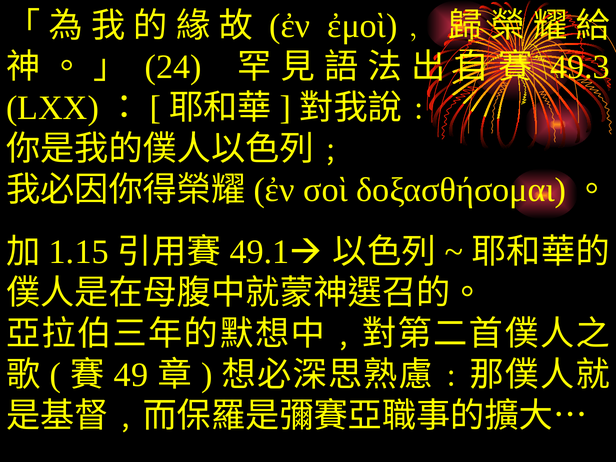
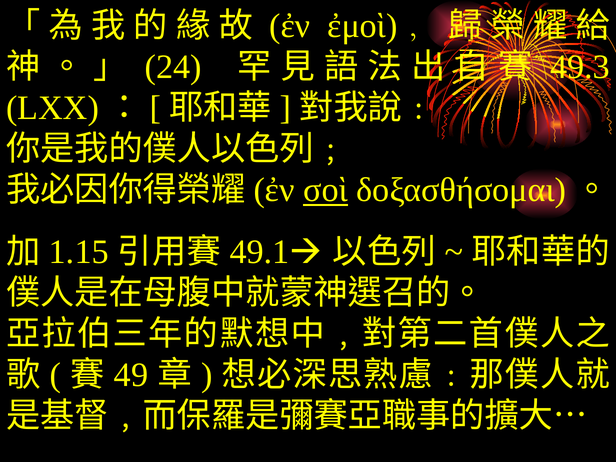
σοὶ underline: none -> present
